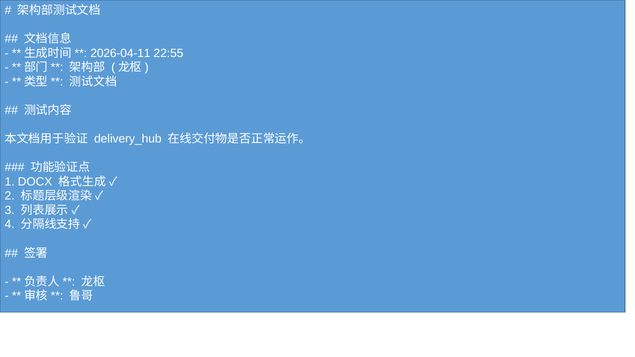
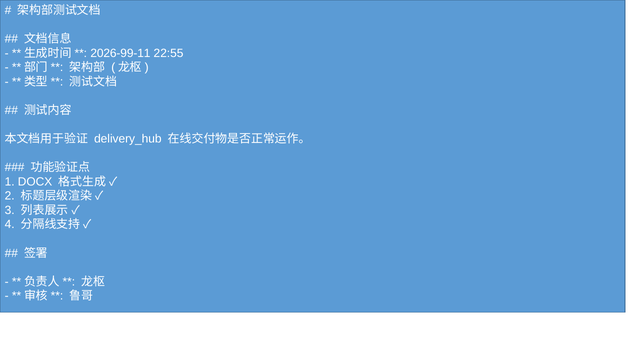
2026-04-11: 2026-04-11 -> 2026-99-11
